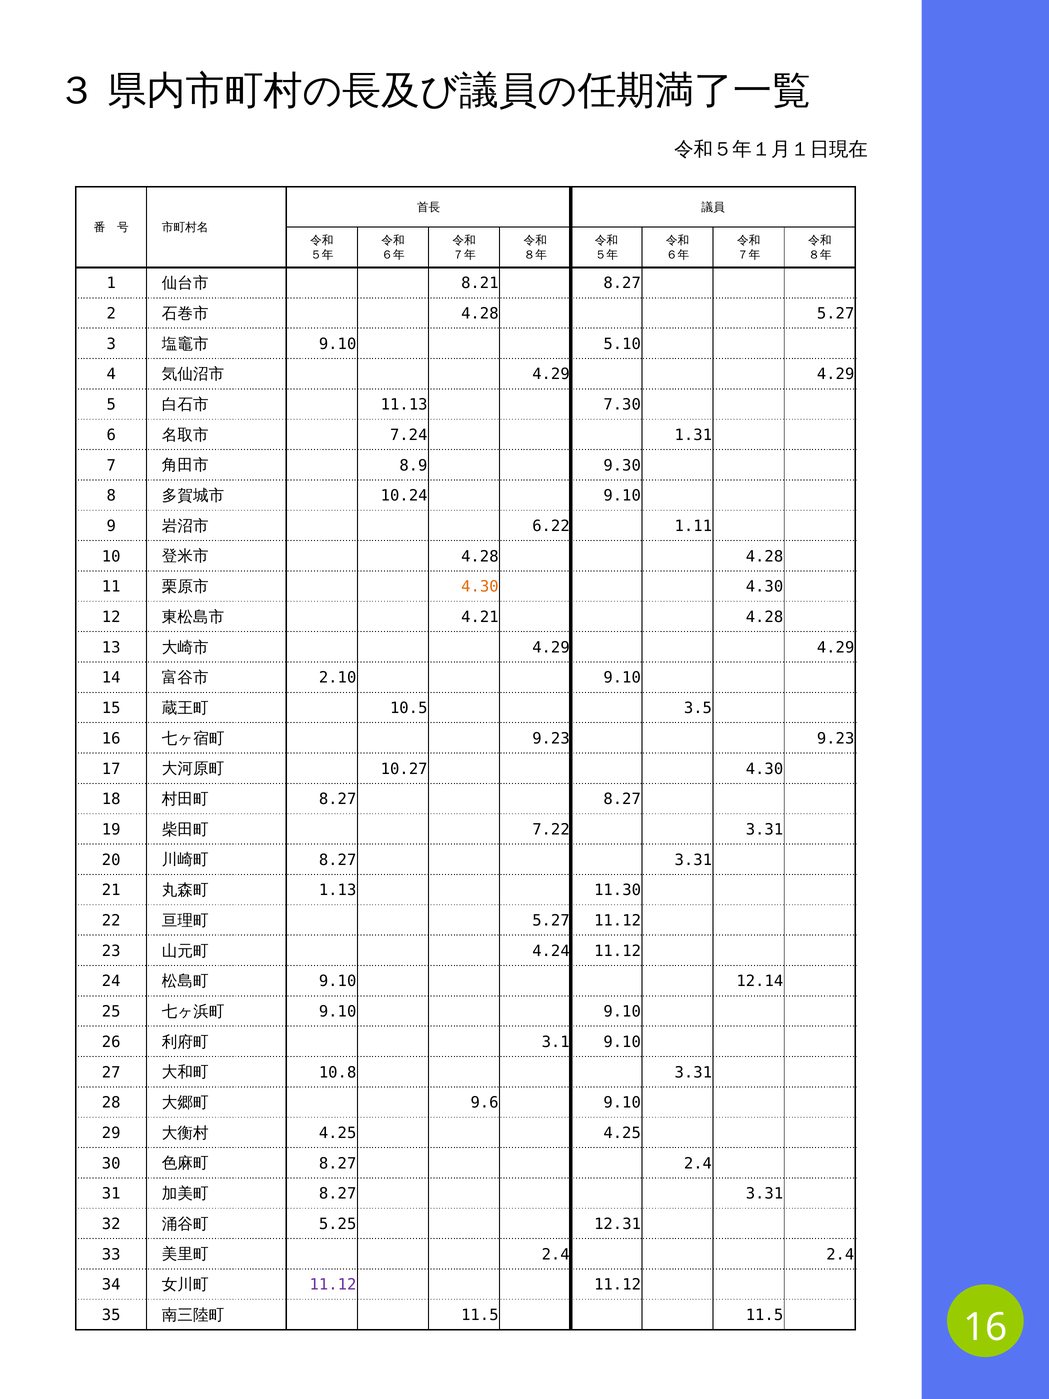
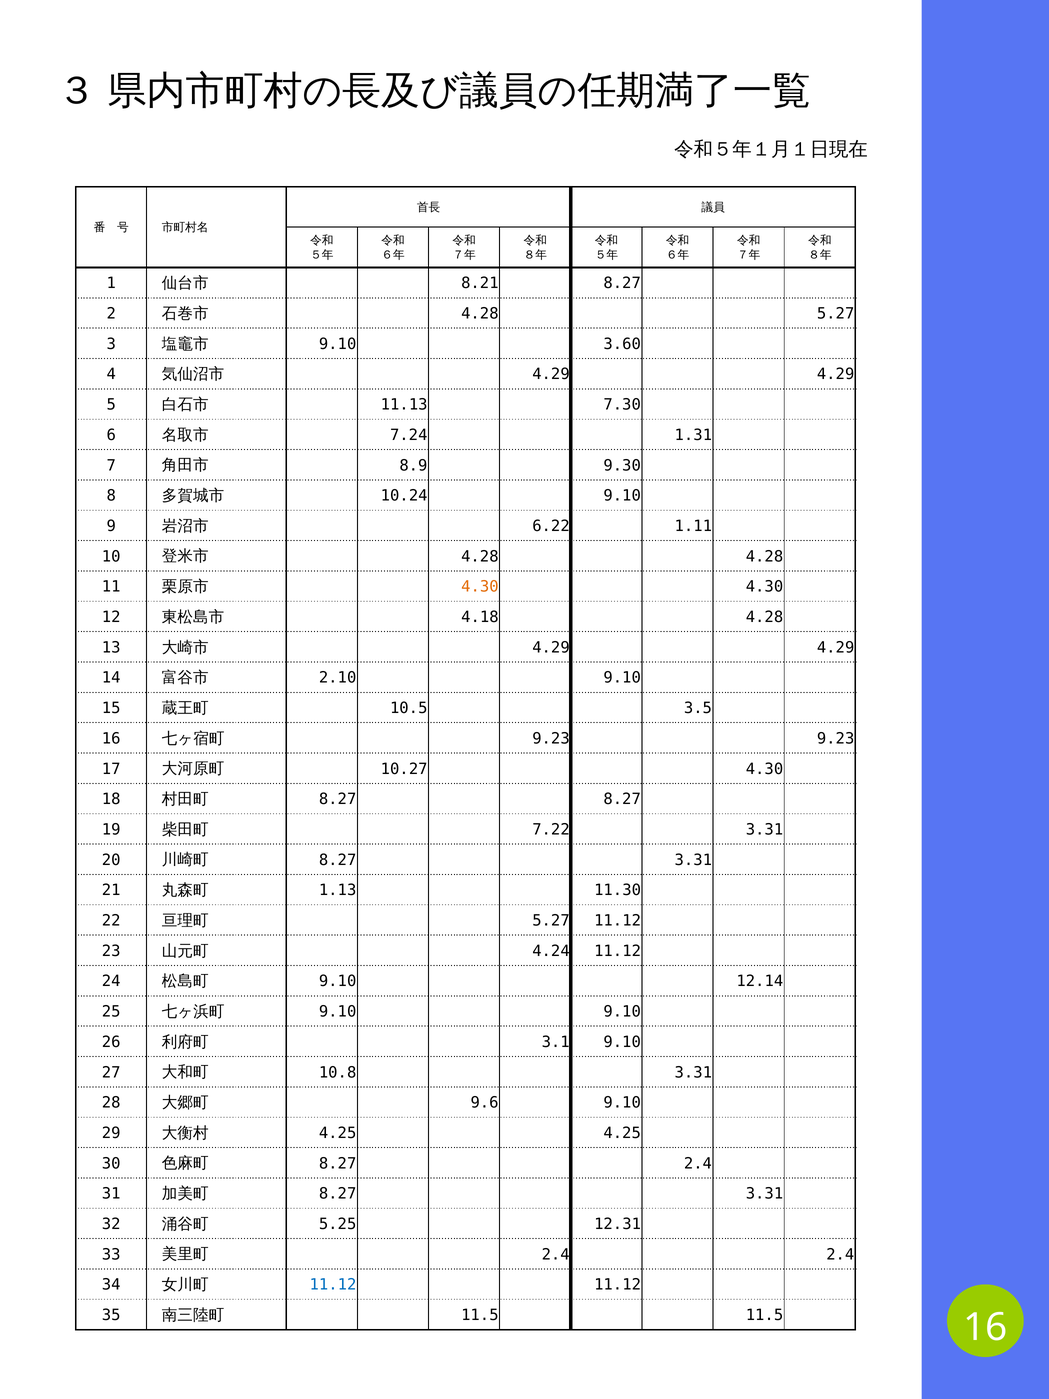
5.10: 5.10 -> 3.60
4.21: 4.21 -> 4.18
11.12 at (333, 1285) colour: purple -> blue
